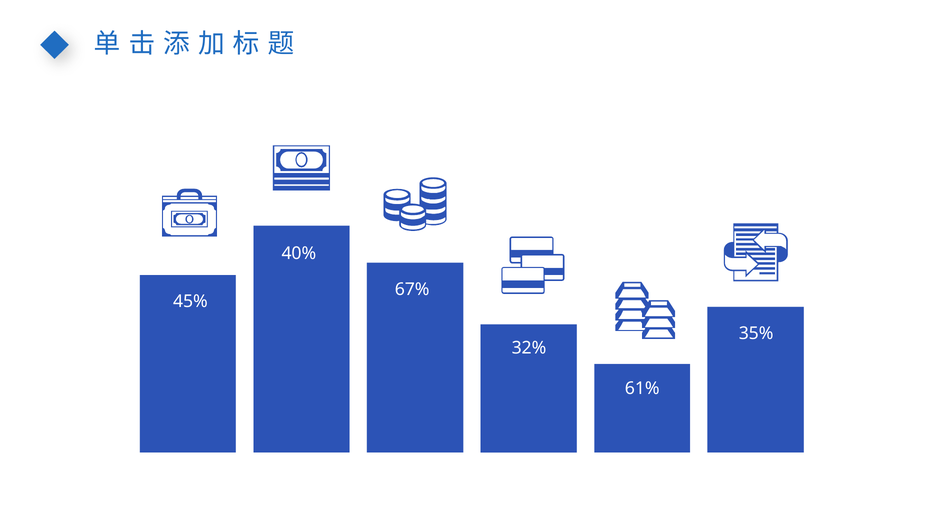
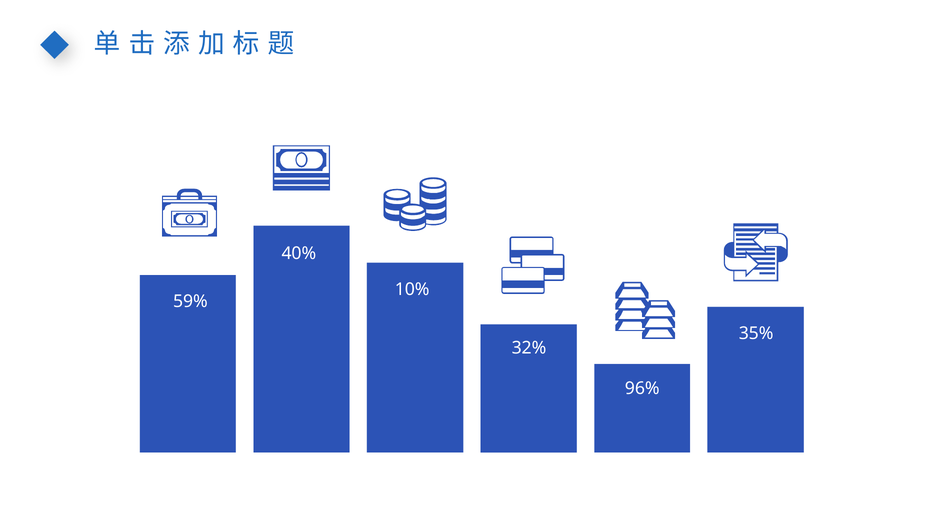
67%: 67% -> 10%
45%: 45% -> 59%
61%: 61% -> 96%
